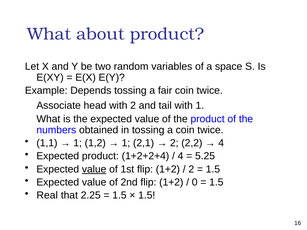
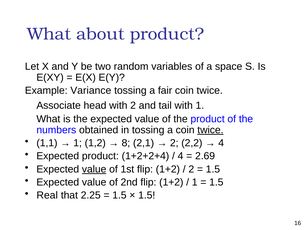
Depends: Depends -> Variance
twice at (210, 130) underline: none -> present
1 at (126, 143): 1 -> 8
5.25: 5.25 -> 2.69
0 at (195, 182): 0 -> 1
